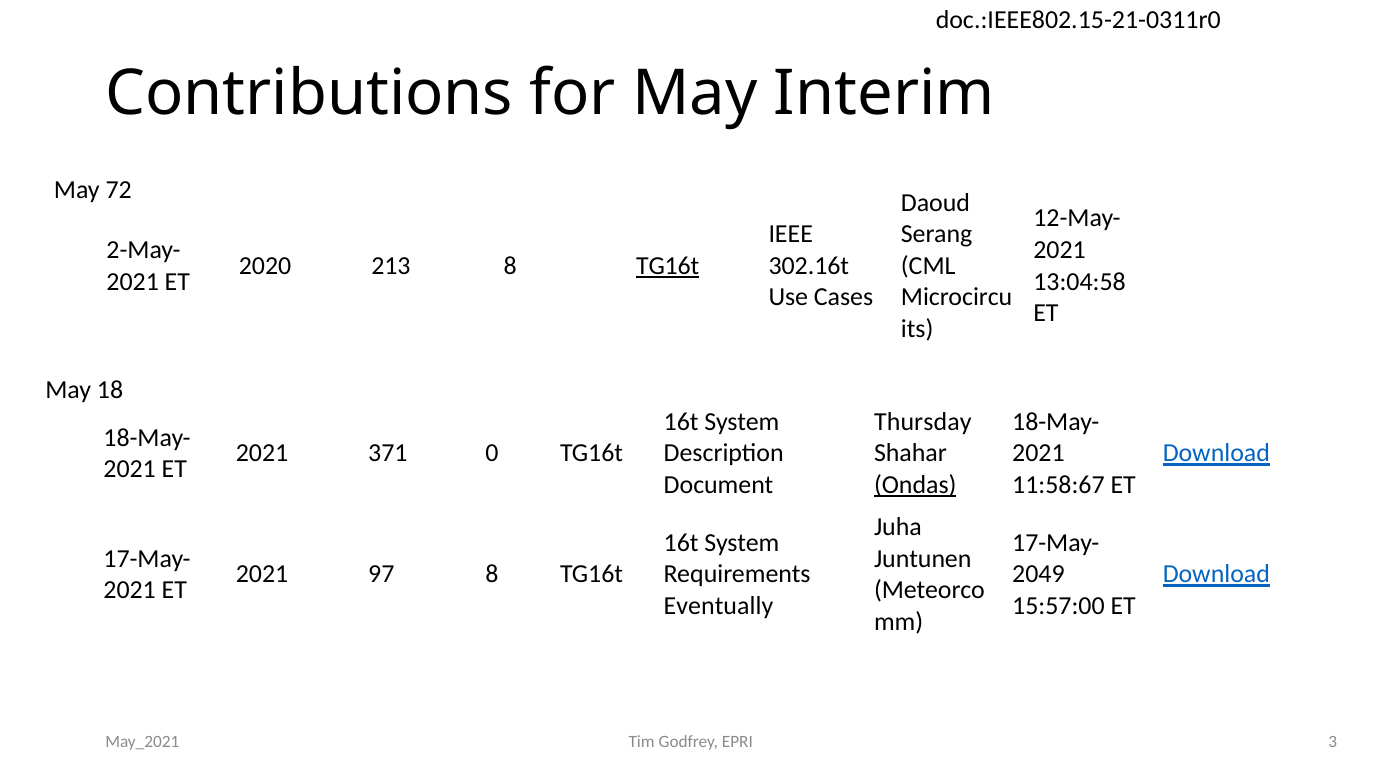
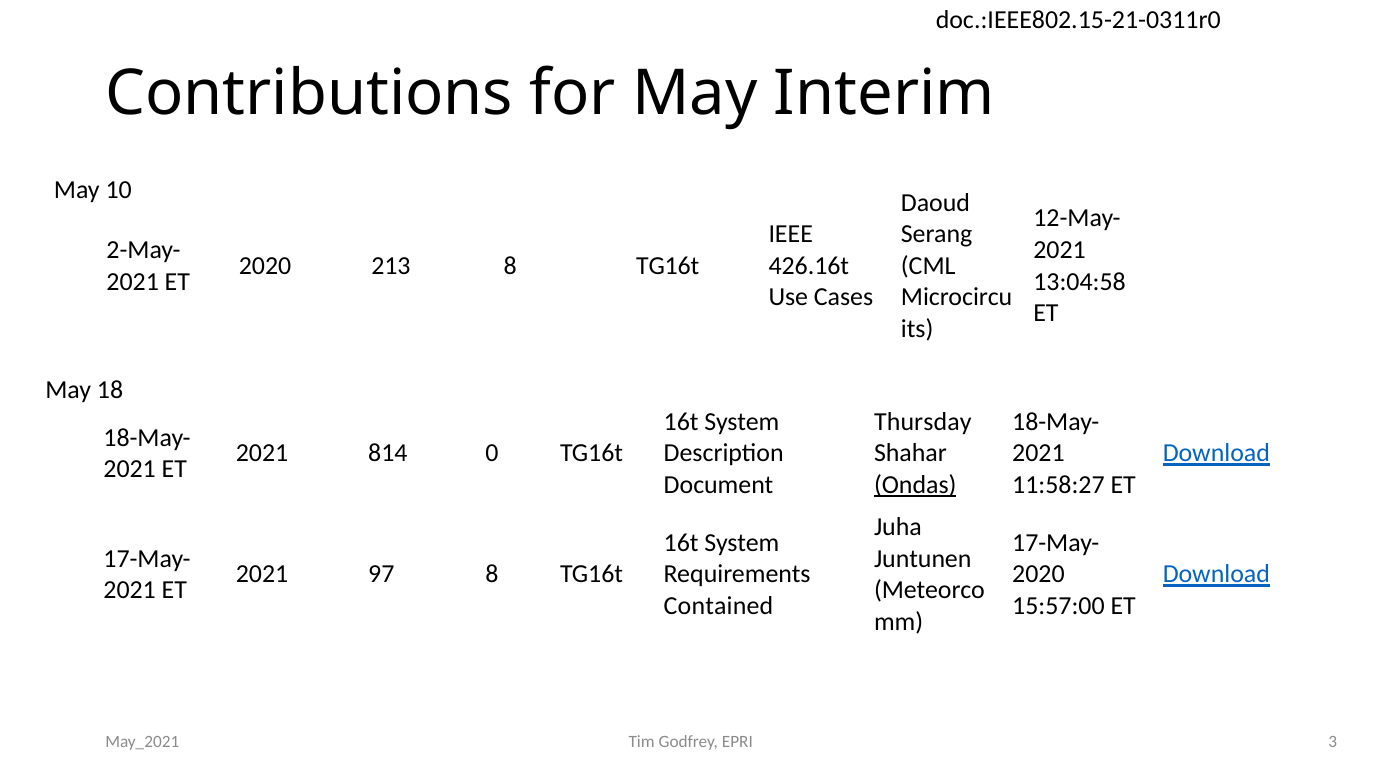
72: 72 -> 10
TG16t at (668, 266) underline: present -> none
302.16t: 302.16t -> 426.16t
371: 371 -> 814
11:58:67: 11:58:67 -> 11:58:27
2049 at (1038, 575): 2049 -> 2020
Eventually: Eventually -> Contained
